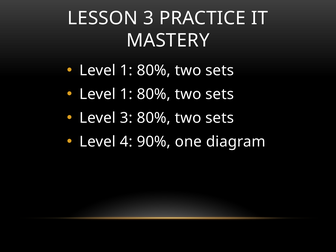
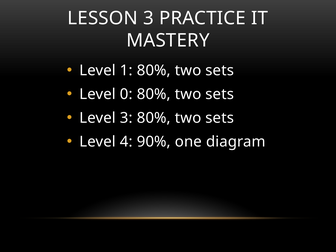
1 at (126, 94): 1 -> 0
